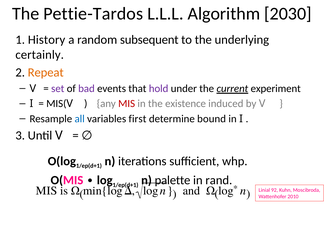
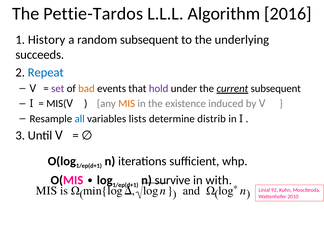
2030: 2030 -> 2016
certainly: certainly -> succeeds
Repeat colour: orange -> blue
bad colour: purple -> orange
current experiment: experiment -> subsequent
MIS at (127, 104) colour: red -> orange
first: first -> lists
bound: bound -> distrib
palette: palette -> survive
rand: rand -> with
